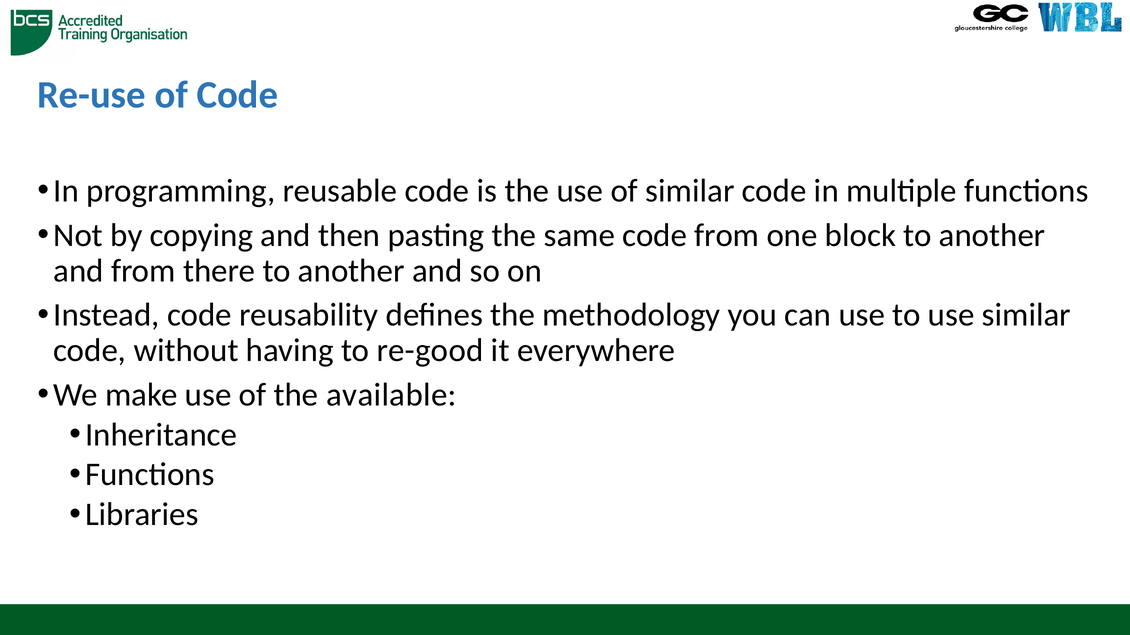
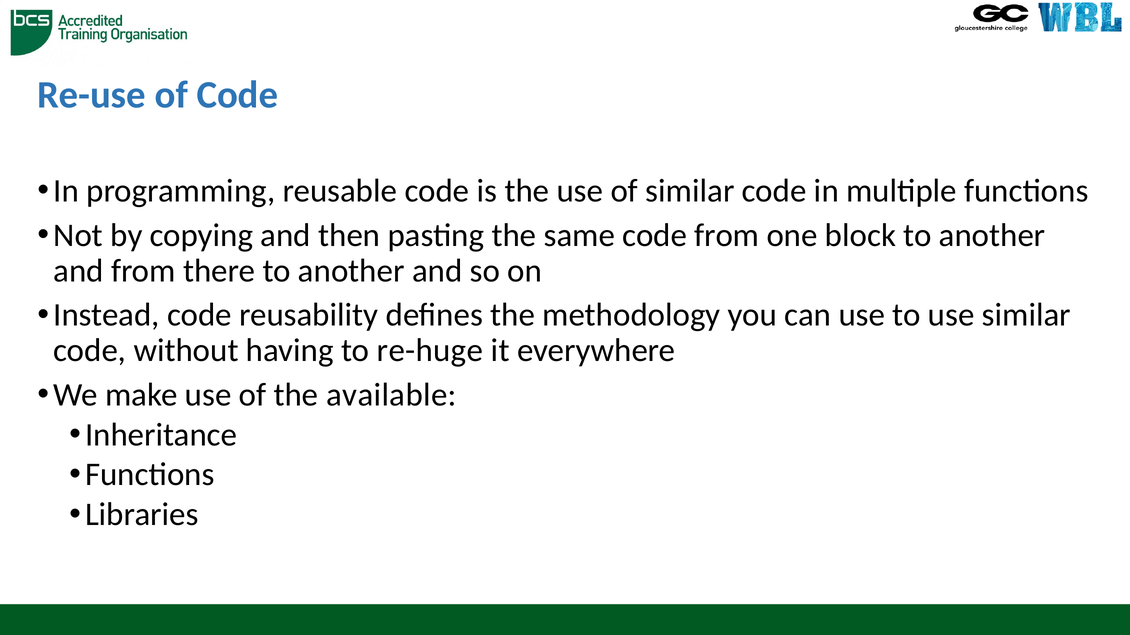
re-good: re-good -> re-huge
